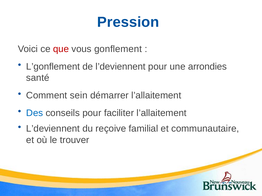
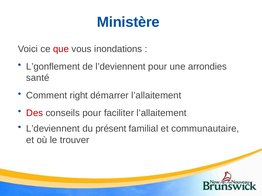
Pression: Pression -> Ministère
gonflement: gonflement -> inondations
sein: sein -> right
Des colour: blue -> red
reçoive: reçoive -> présent
